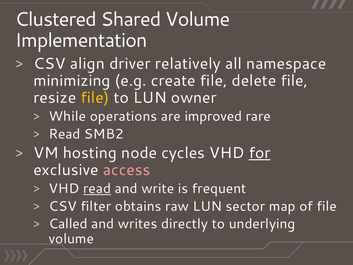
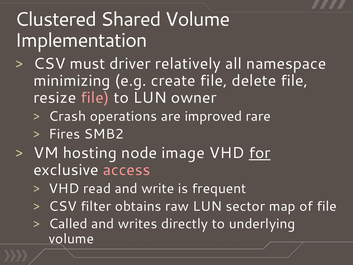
align: align -> must
file at (95, 98) colour: yellow -> pink
While: While -> Crash
Read at (64, 134): Read -> Fires
cycles: cycles -> image
read at (97, 189) underline: present -> none
